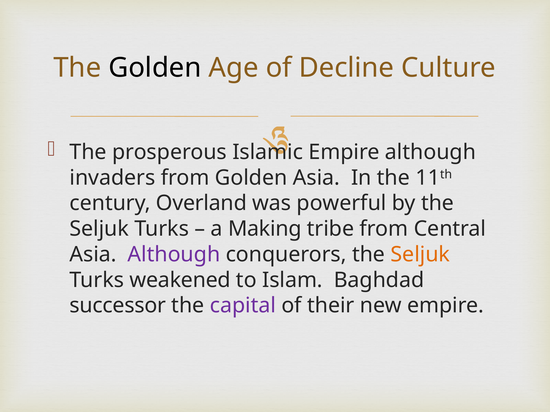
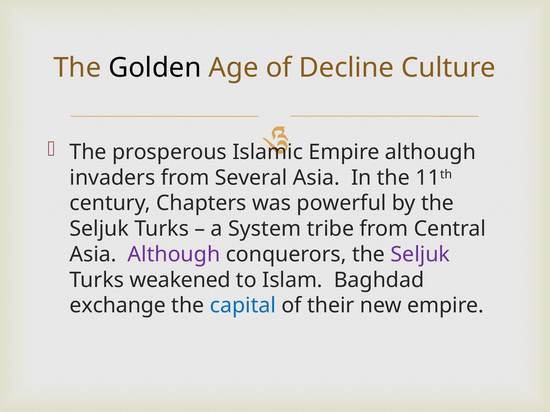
from Golden: Golden -> Several
Overland: Overland -> Chapters
Making: Making -> System
Seljuk at (420, 255) colour: orange -> purple
successor: successor -> exchange
capital colour: purple -> blue
